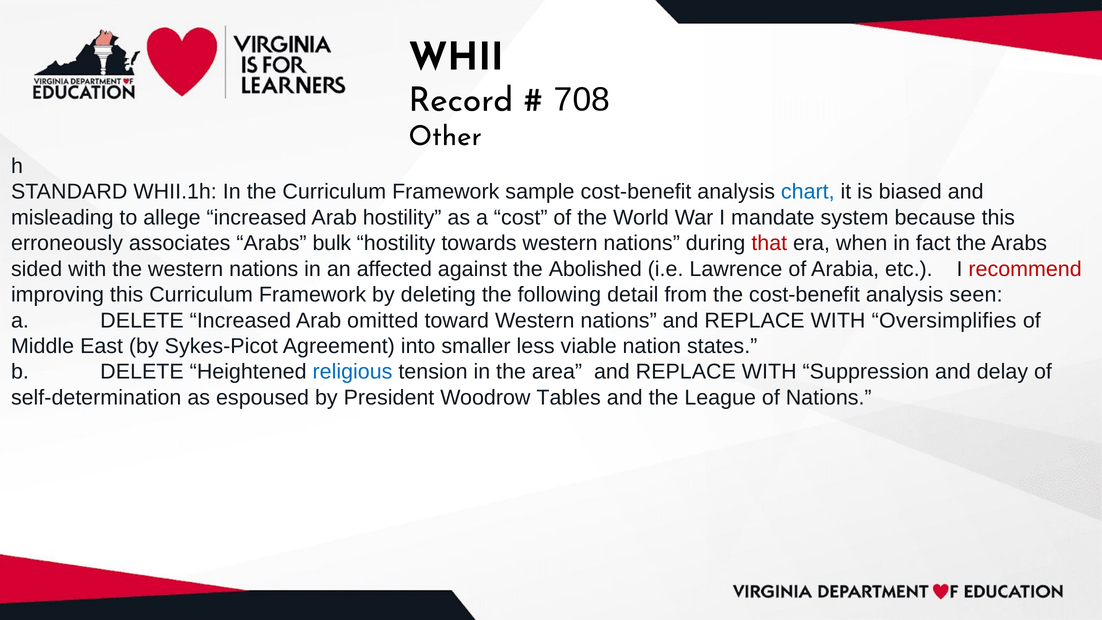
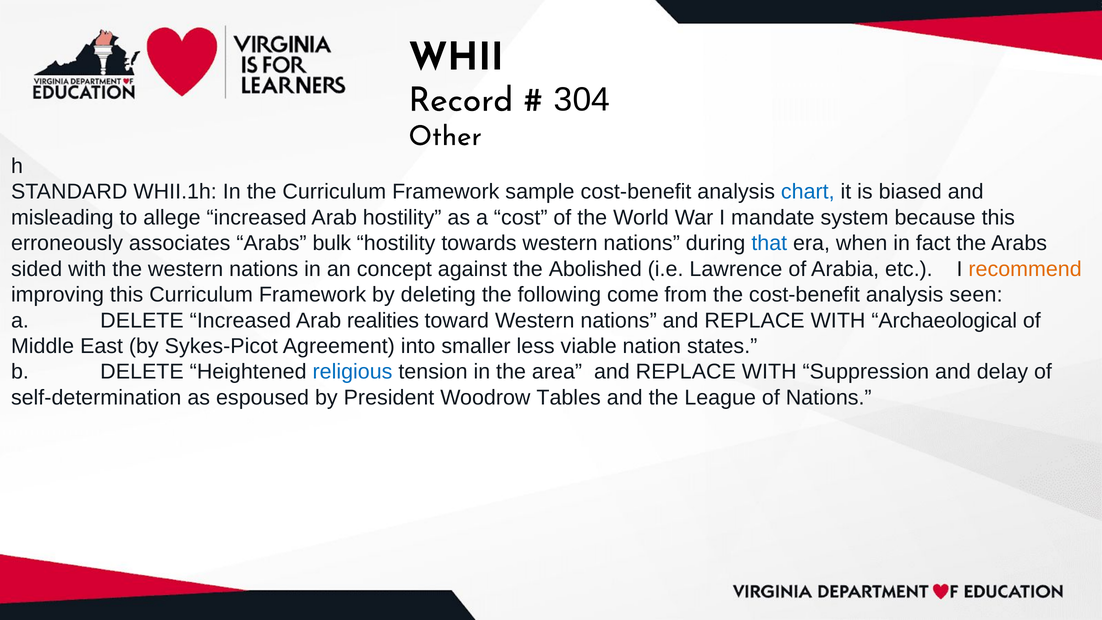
708: 708 -> 304
that colour: red -> blue
affected: affected -> concept
recommend colour: red -> orange
detail: detail -> come
omitted: omitted -> realities
Oversimplifies: Oversimplifies -> Archaeological
